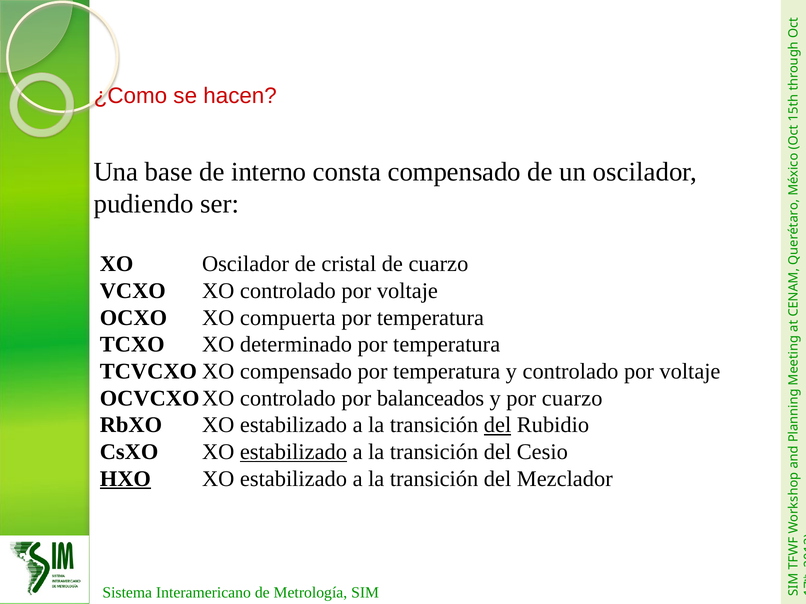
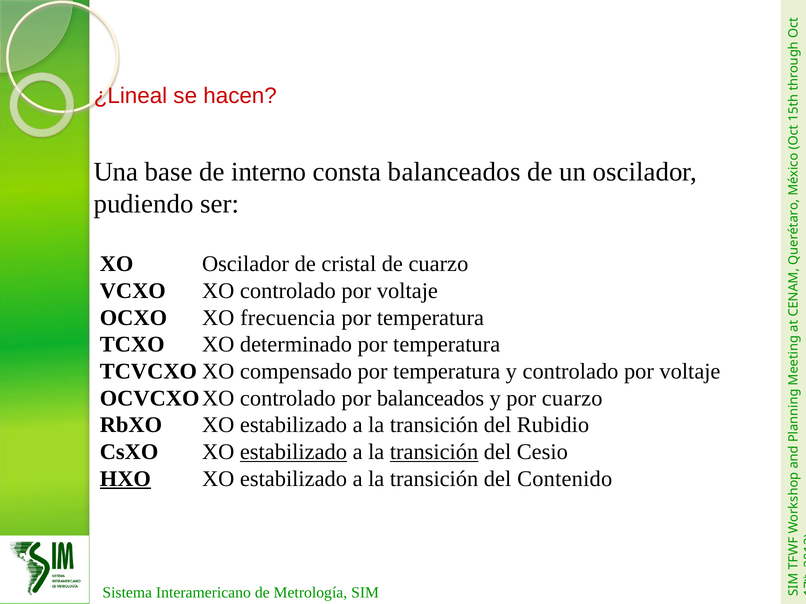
¿Como: ¿Como -> ¿Lineal
consta compensado: compensado -> balanceados
compuerta: compuerta -> frecuencia
del at (498, 425) underline: present -> none
transición at (434, 452) underline: none -> present
Mezclador: Mezclador -> Contenido
